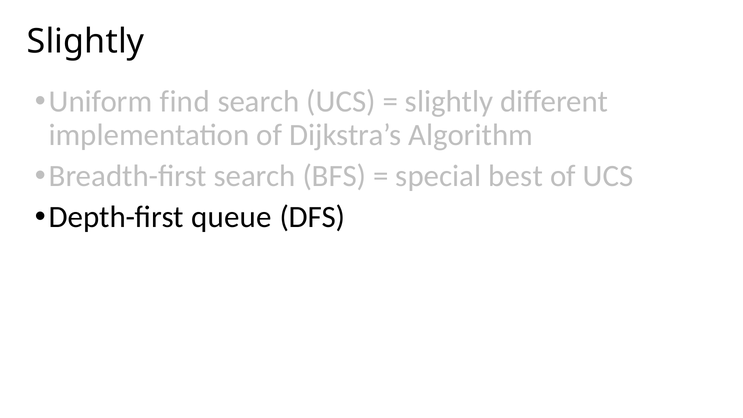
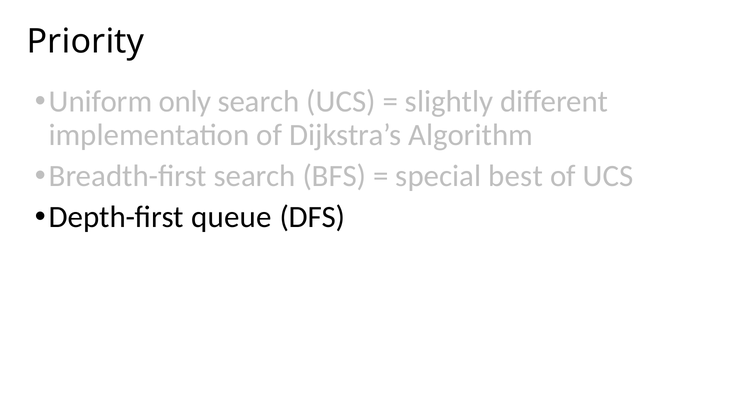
Slightly at (86, 41): Slightly -> Priority
find: find -> only
